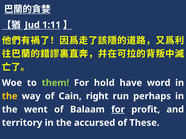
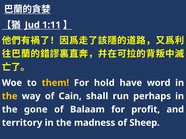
them colour: light green -> yellow
right: right -> shall
went: went -> gone
for at (118, 110) underline: present -> none
accursed: accursed -> madness
These: These -> Sheep
